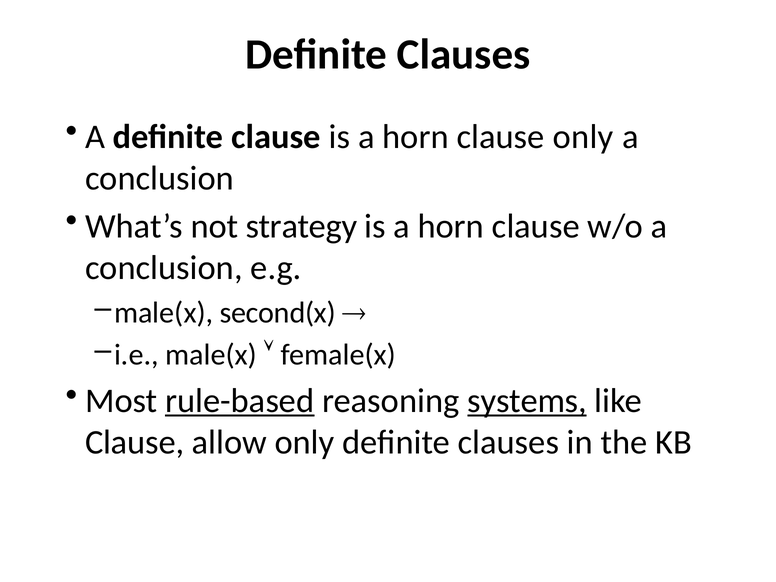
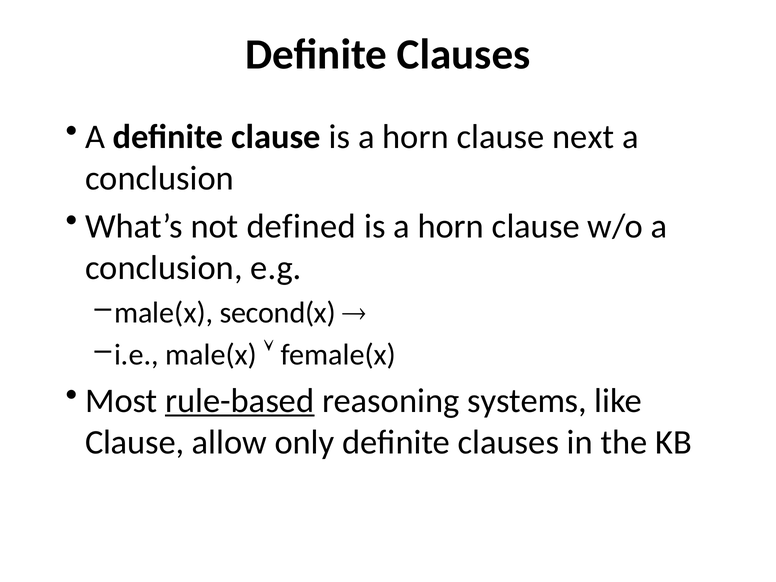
clause only: only -> next
strategy: strategy -> defined
systems underline: present -> none
